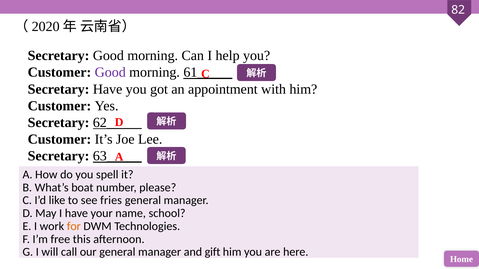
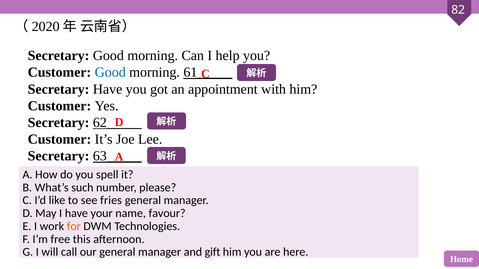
Good at (110, 72) colour: purple -> blue
boat: boat -> such
school: school -> favour
